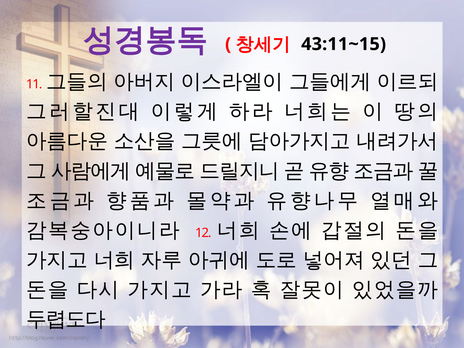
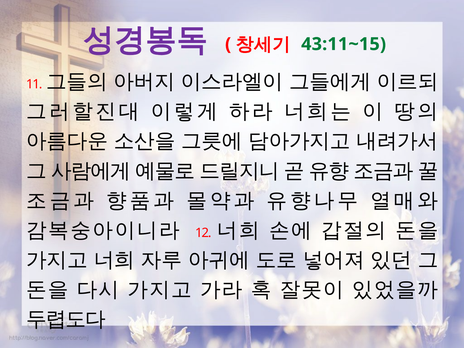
43:11~15 colour: black -> green
